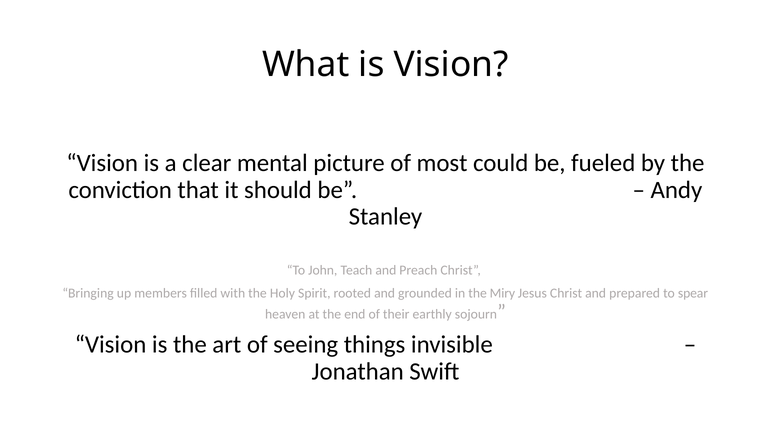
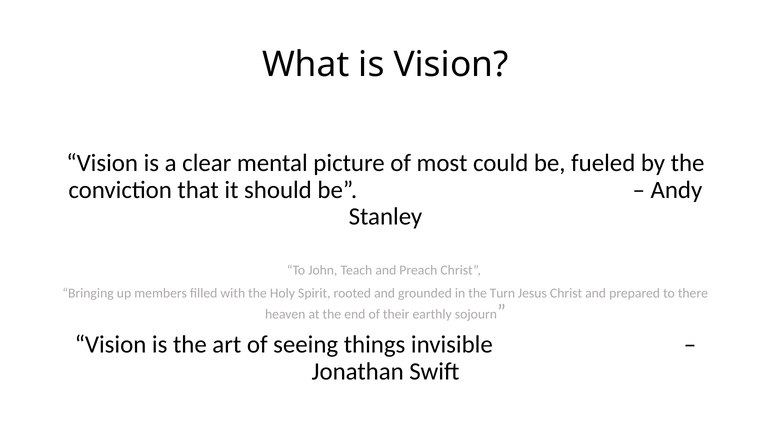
Miry: Miry -> Turn
spear: spear -> there
